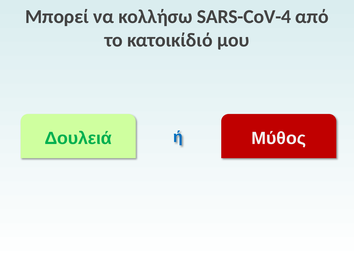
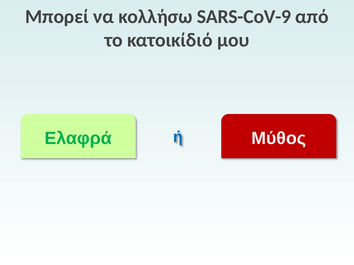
SARS-CoV-4: SARS-CoV-4 -> SARS-CoV-9
Δουλειά: Δουλειά -> Ελαφρά
